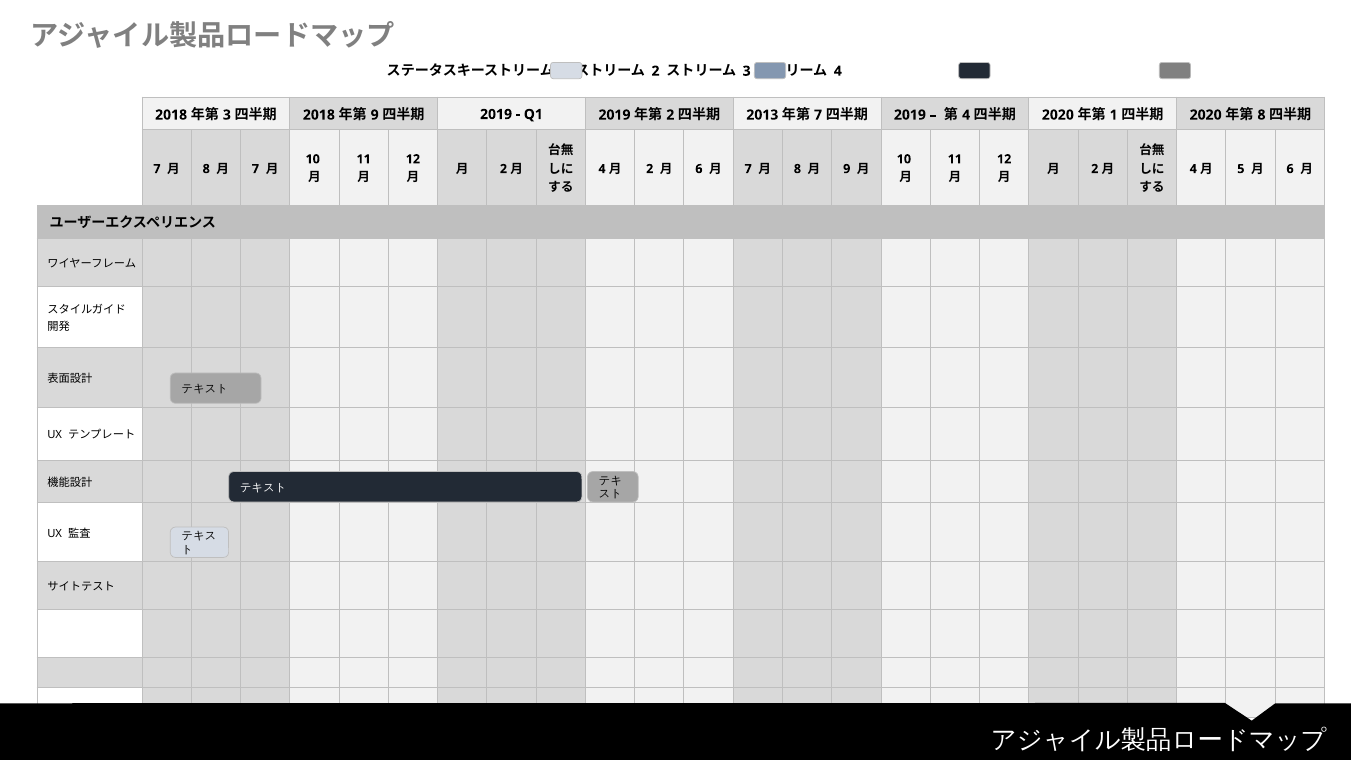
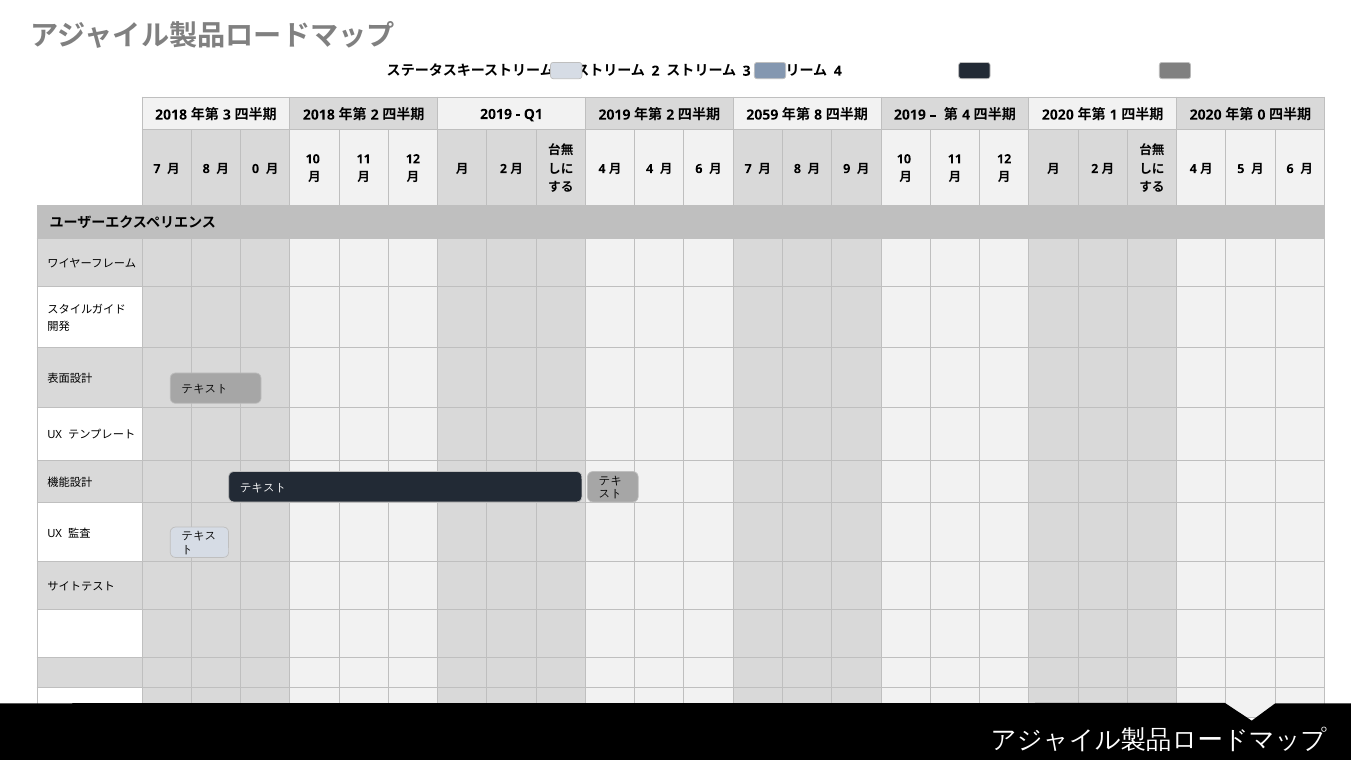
9 at (375, 115): 9 -> 2
2013: 2013 -> 2059
7 at (818, 115): 7 -> 8
8 at (1261, 115): 8 -> 0
7 at (256, 169): 7 -> 0
2 at (650, 169): 2 -> 4
